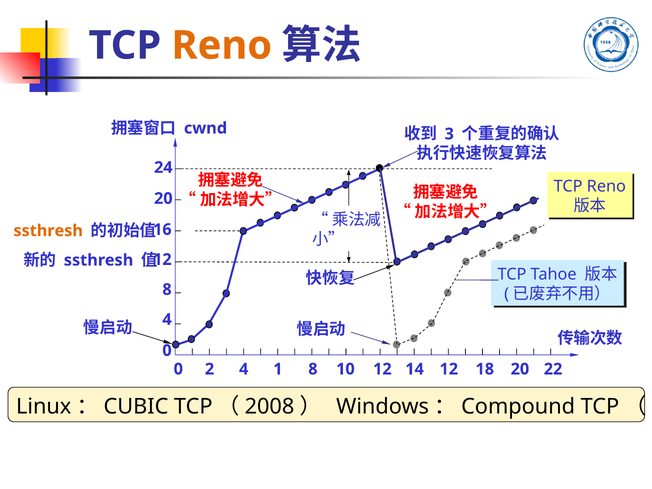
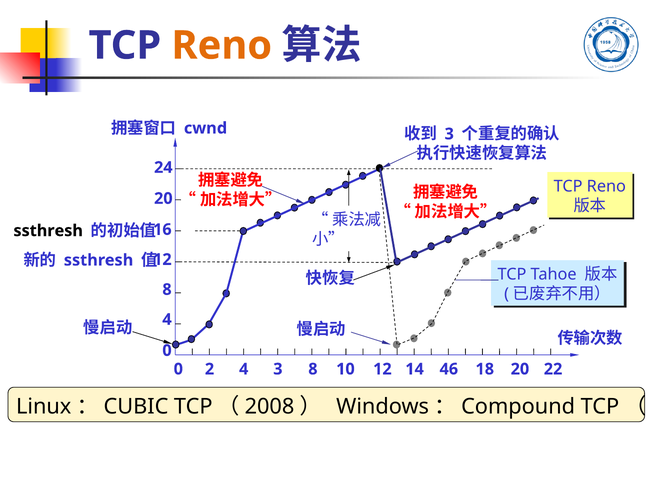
ssthresh at (48, 231) colour: orange -> black
4 1: 1 -> 3
14 12: 12 -> 46
